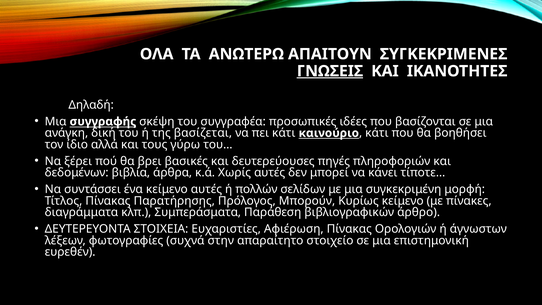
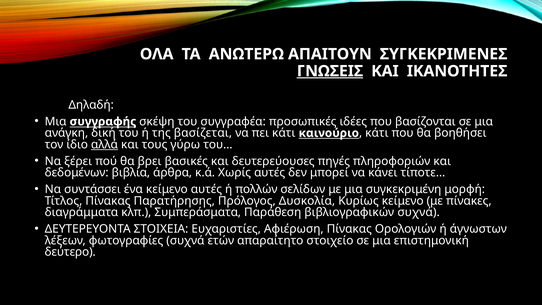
αλλά underline: none -> present
Μπορούν: Μπορούν -> Δυσκολία
βιβλιογραφικών άρθρο: άρθρο -> συχνά
στην: στην -> ετών
ευρεθέν: ευρεθέν -> δεύτερο
